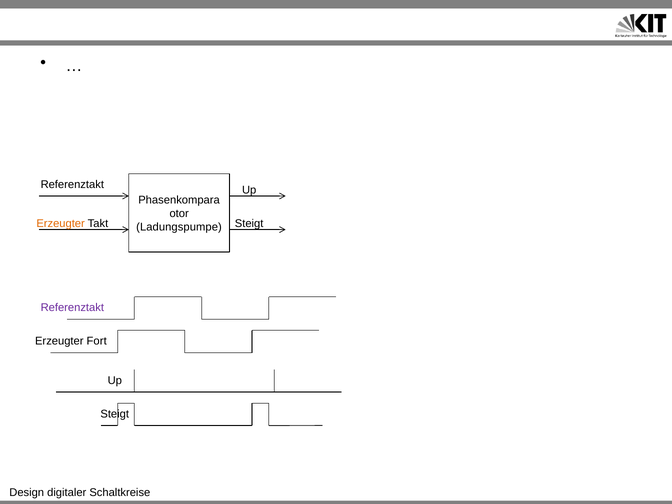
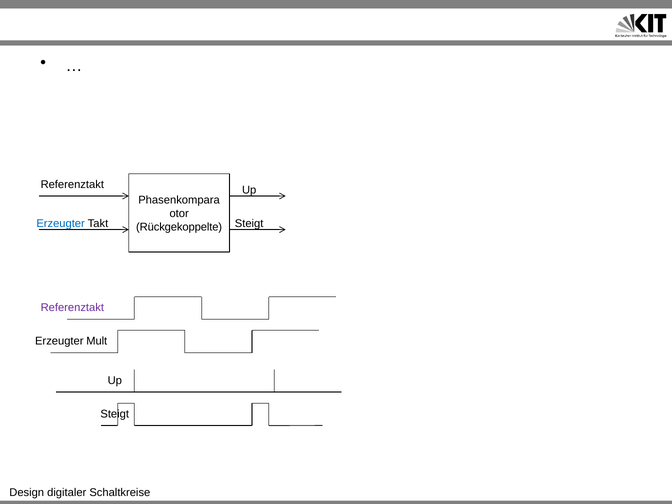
Erzeugter at (61, 224) colour: orange -> blue
Ladungspumpe: Ladungspumpe -> Rückgekoppelte
Fort: Fort -> Mult
